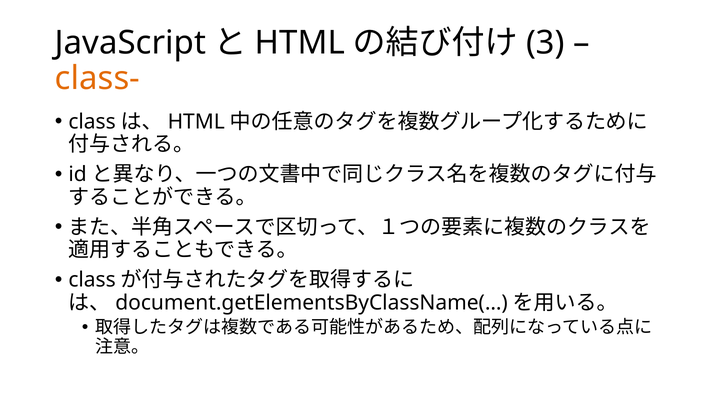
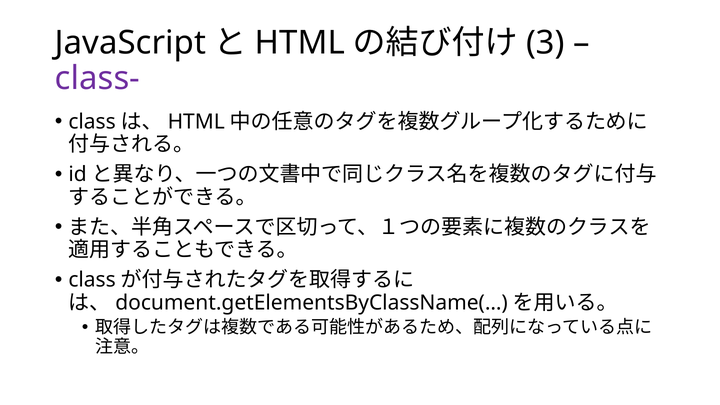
class- colour: orange -> purple
